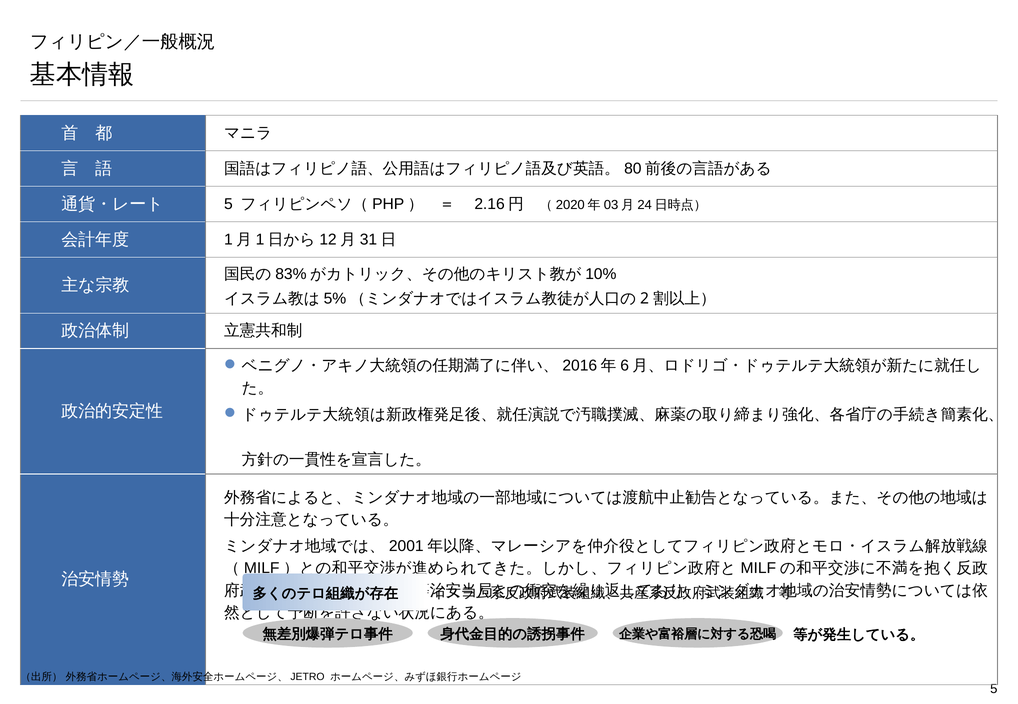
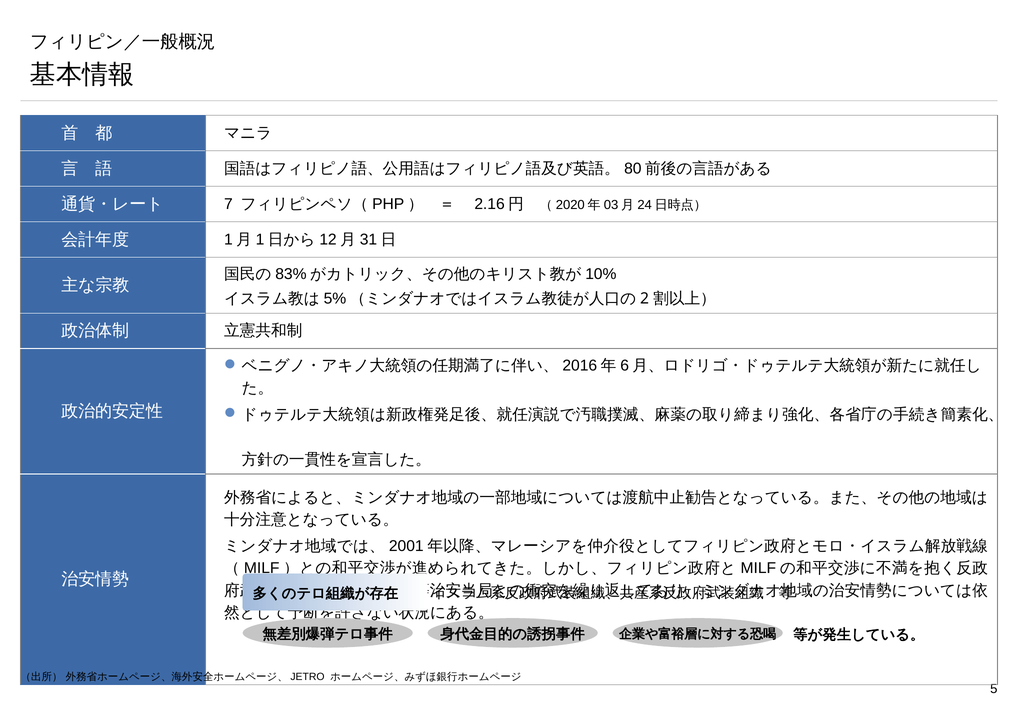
5 at (228, 204): 5 -> 7
